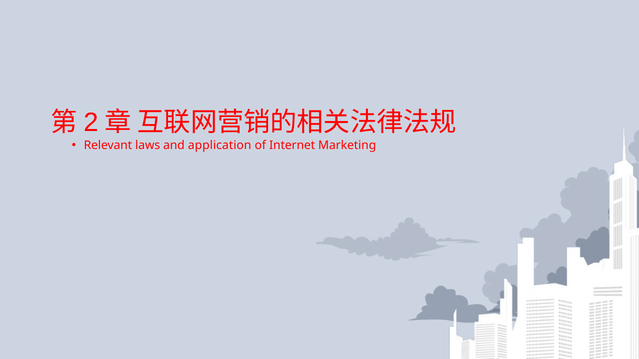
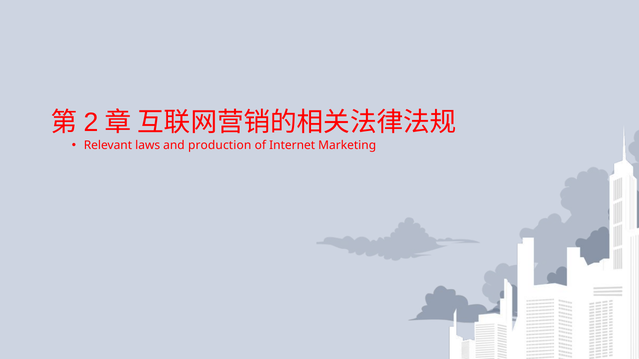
application: application -> production
